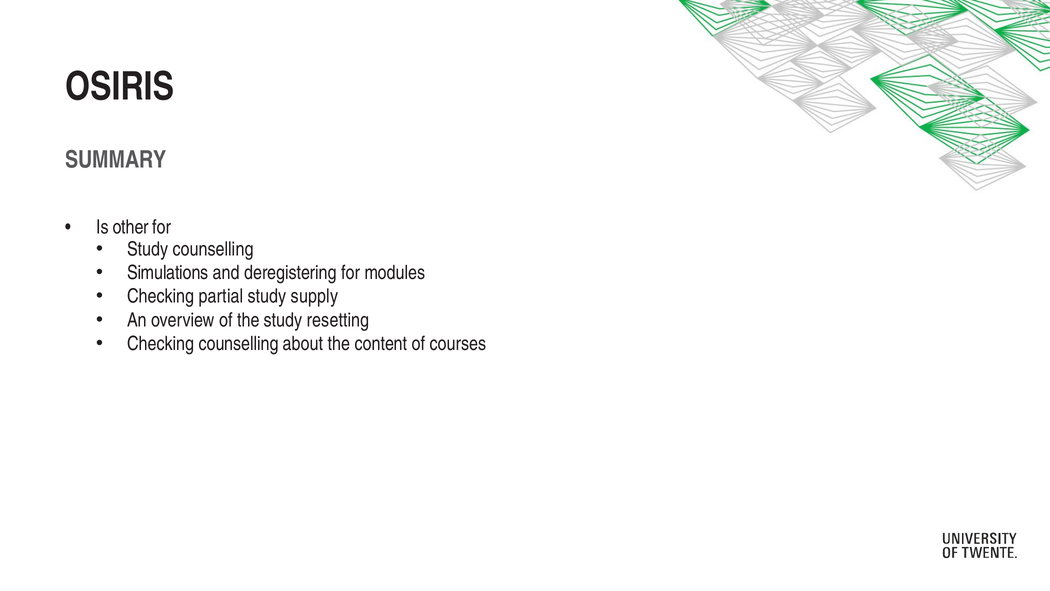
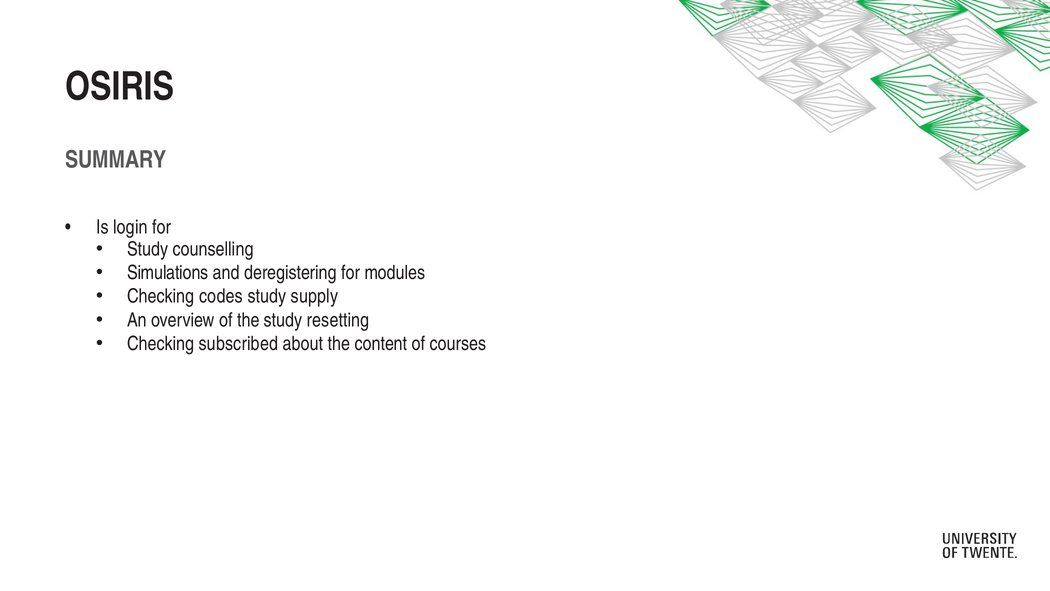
other: other -> login
partial: partial -> codes
Checking counselling: counselling -> subscribed
